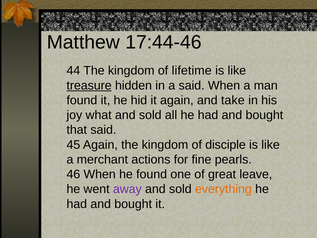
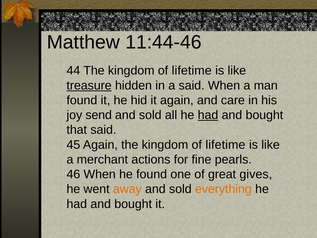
17:44-46: 17:44-46 -> 11:44-46
take: take -> care
what: what -> send
had at (208, 115) underline: none -> present
disciple at (226, 145): disciple -> lifetime
leave: leave -> gives
away colour: purple -> orange
